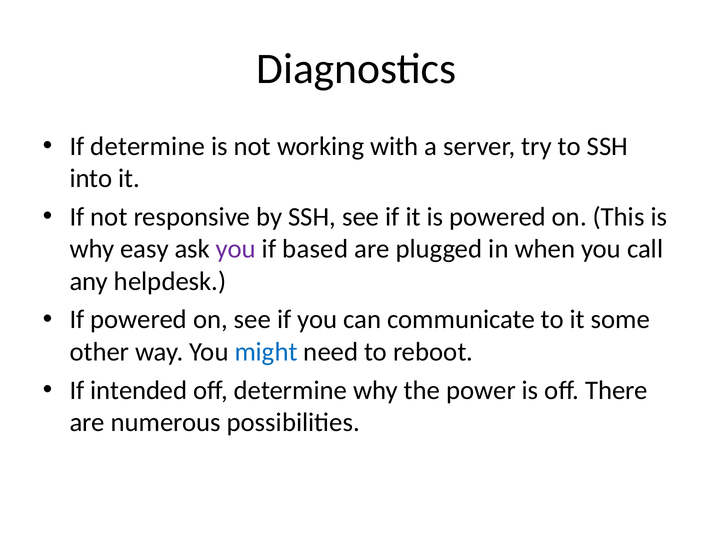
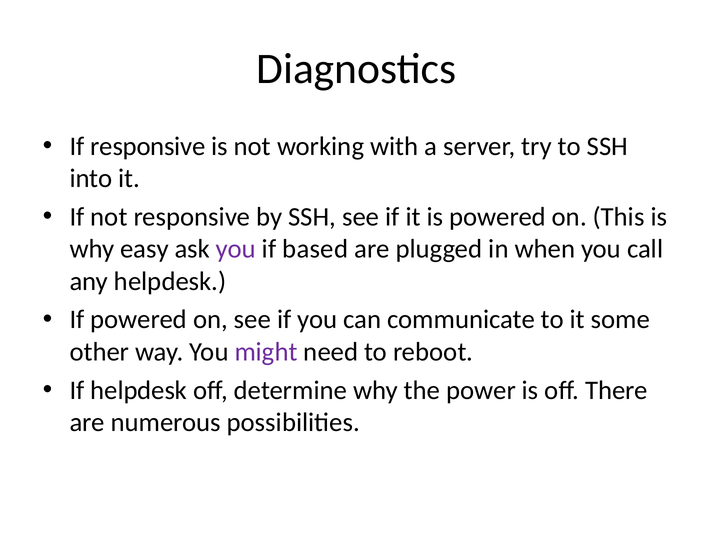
If determine: determine -> responsive
might colour: blue -> purple
If intended: intended -> helpdesk
